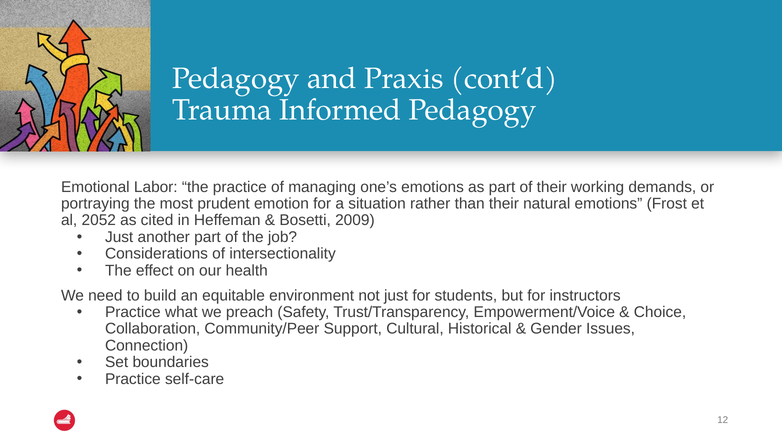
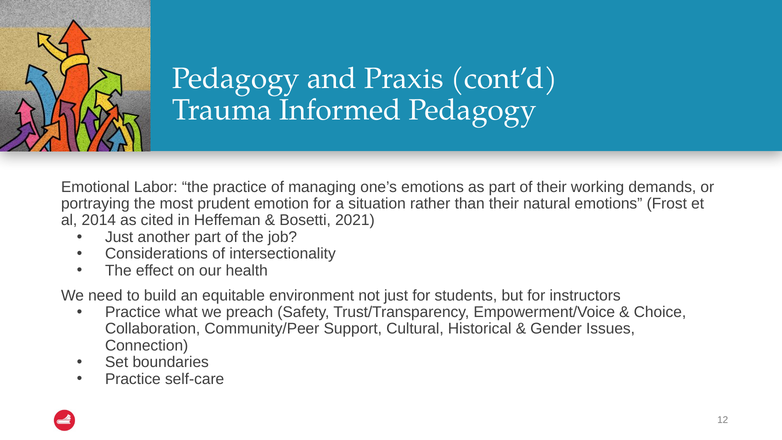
2052: 2052 -> 2014
2009: 2009 -> 2021
